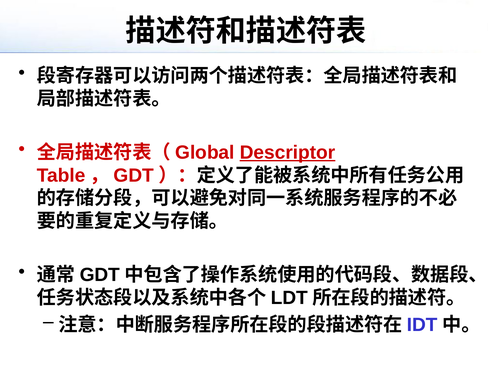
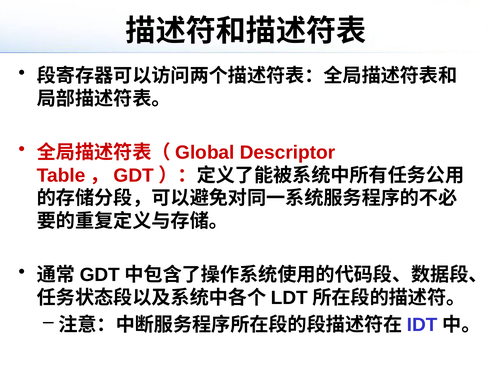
Descriptor underline: present -> none
